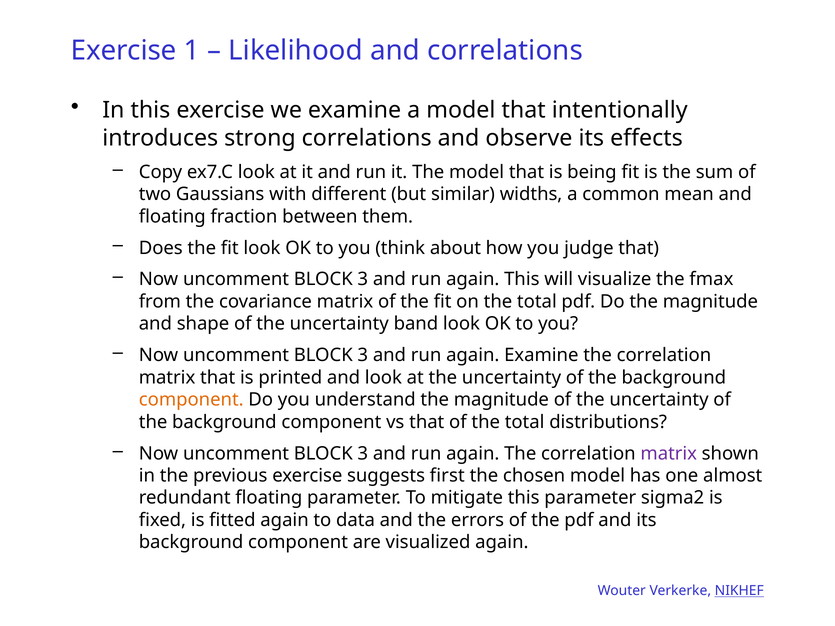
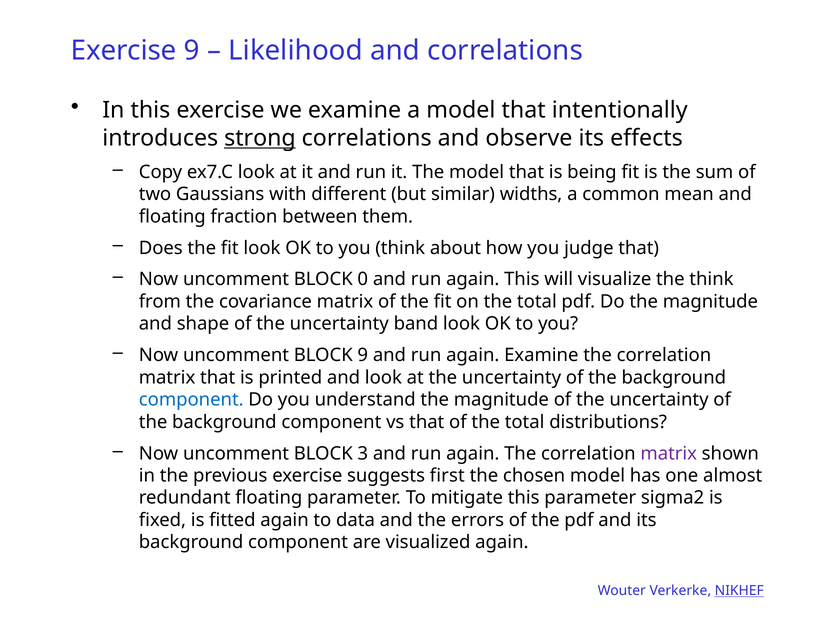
Exercise 1: 1 -> 9
strong underline: none -> present
3 at (363, 279): 3 -> 0
the fmax: fmax -> think
3 at (363, 355): 3 -> 9
component at (191, 400) colour: orange -> blue
